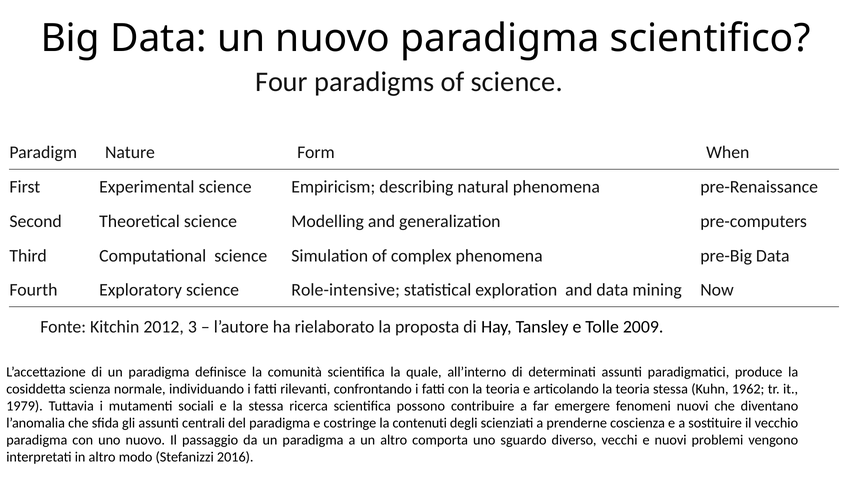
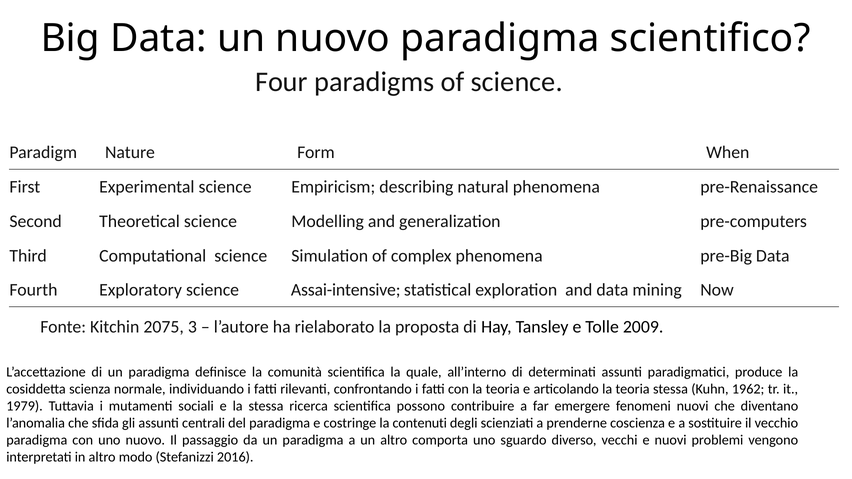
Role-intensive: Role-intensive -> Assai-intensive
2012: 2012 -> 2075
